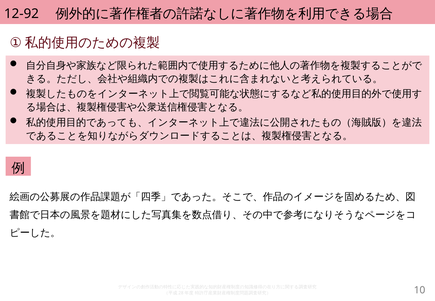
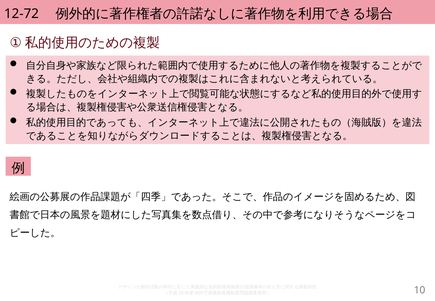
12-92: 12-92 -> 12-72
